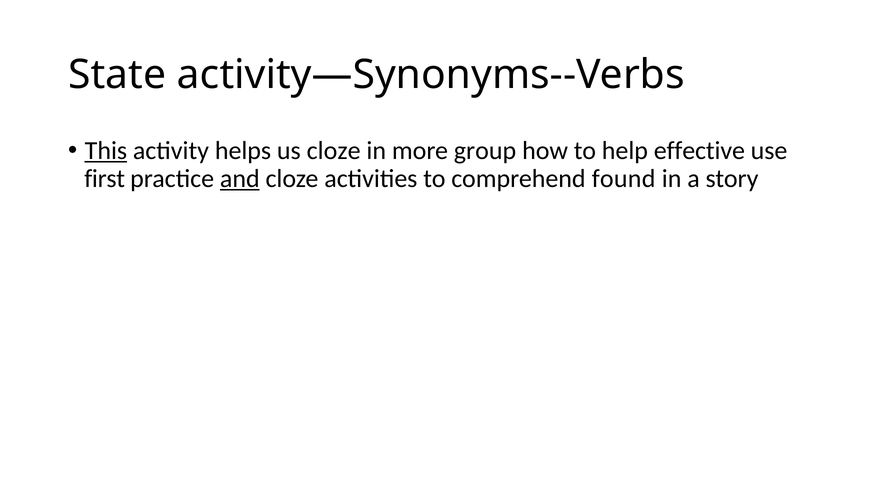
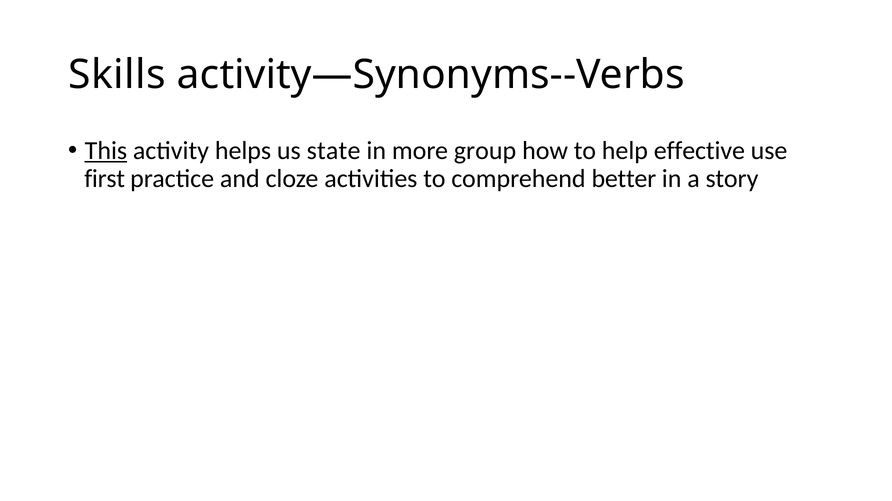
State: State -> Skills
us cloze: cloze -> state
and underline: present -> none
found: found -> better
